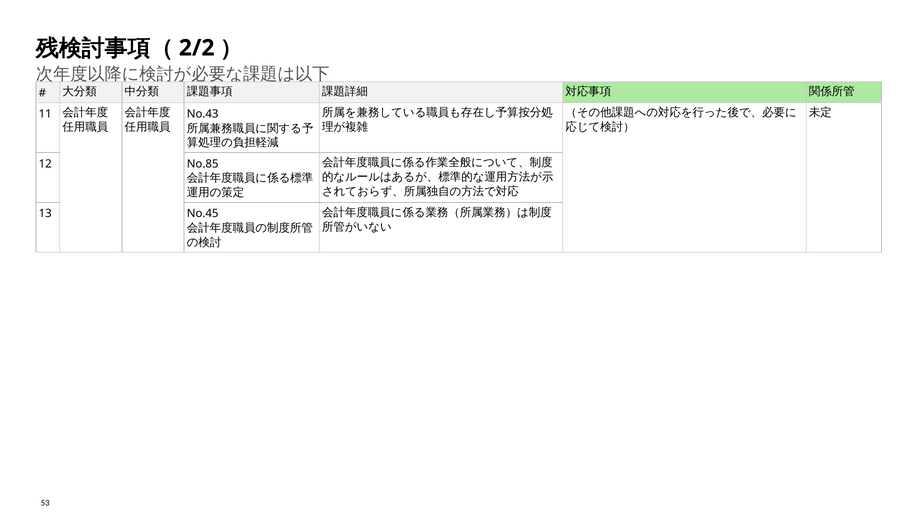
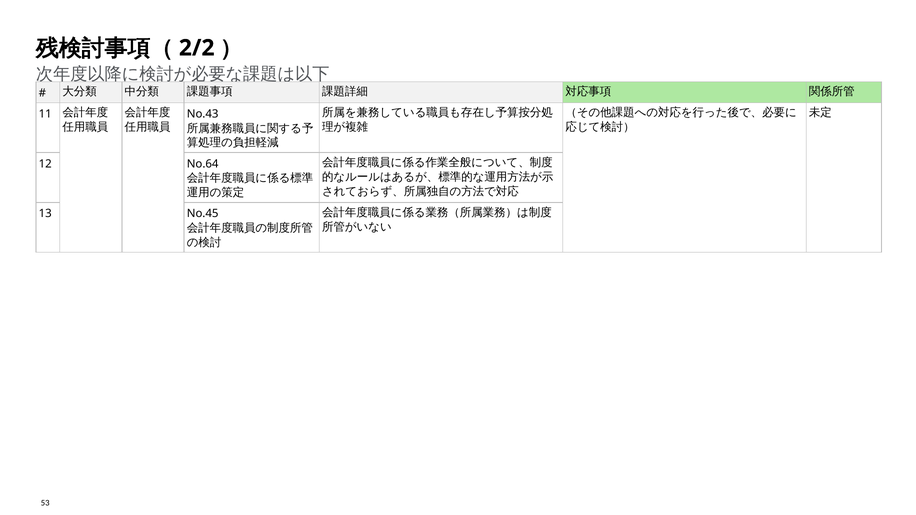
No.85: No.85 -> No.64
